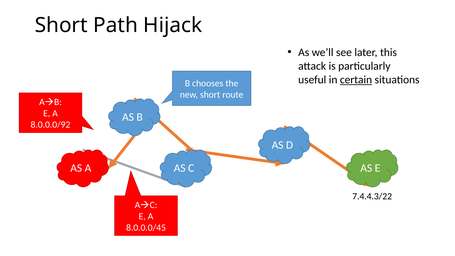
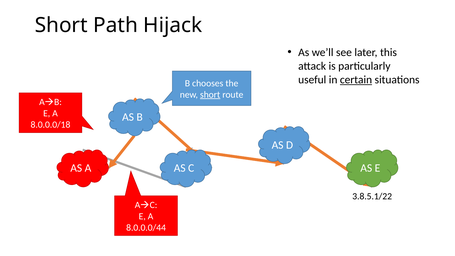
short at (210, 95) underline: none -> present
8.0.0.0/92: 8.0.0.0/92 -> 8.0.0.0/18
7.4.4.3/22: 7.4.4.3/22 -> 3.8.5.1/22
8.0.0.0/45: 8.0.0.0/45 -> 8.0.0.0/44
